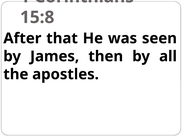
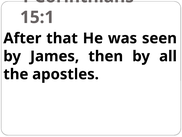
15:8: 15:8 -> 15:1
